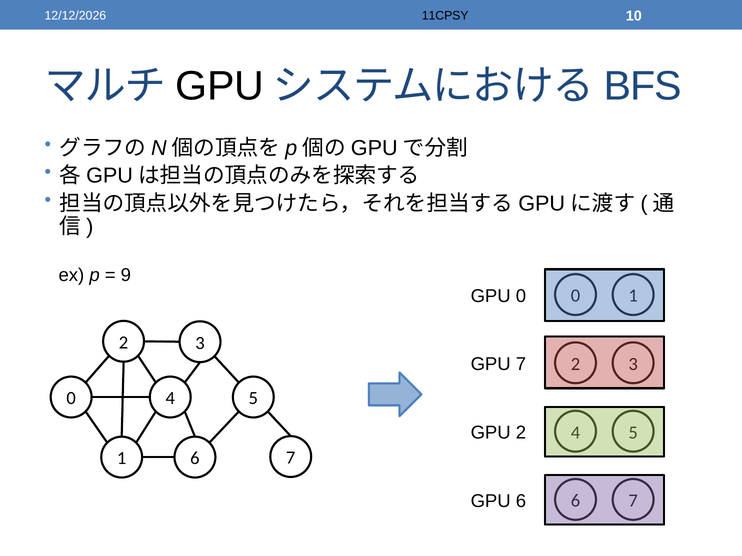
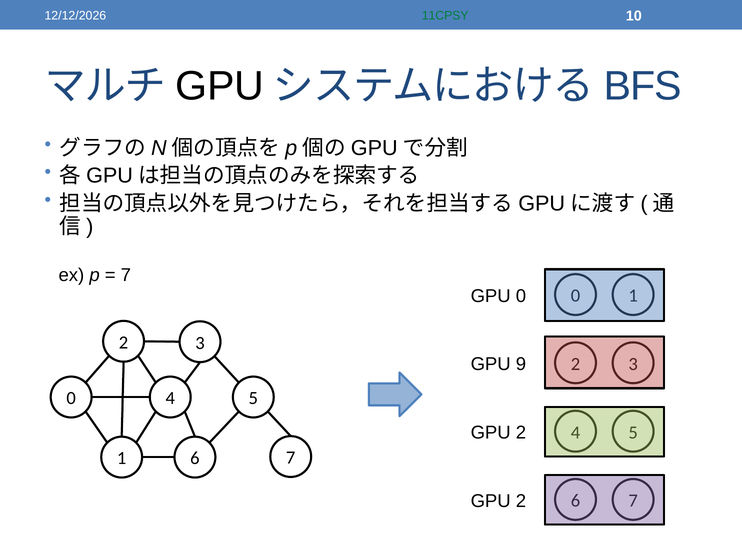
11CPSY colour: black -> green
9 at (126, 275): 9 -> 7
GPU 7: 7 -> 9
6 at (521, 501): 6 -> 2
